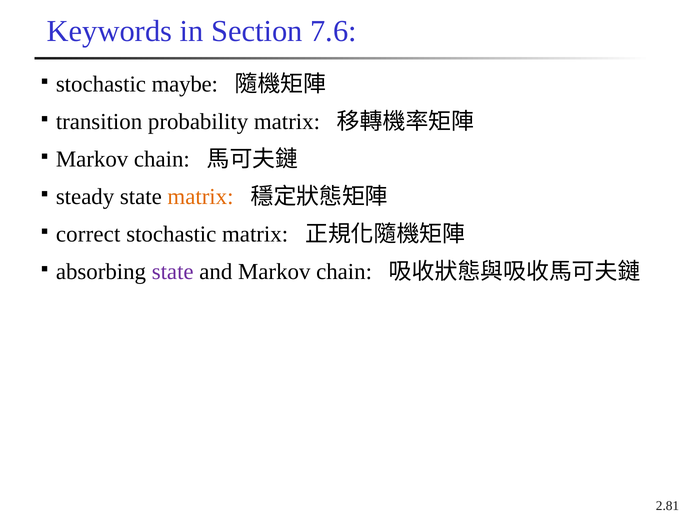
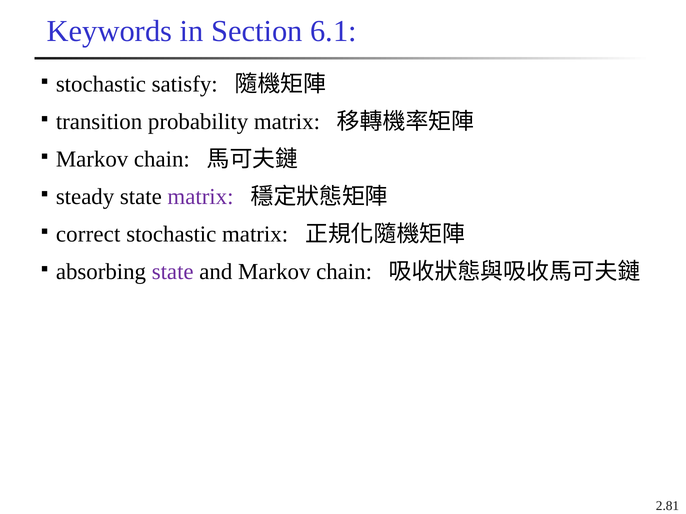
7.6: 7.6 -> 6.1
maybe: maybe -> satisfy
matrix at (200, 197) colour: orange -> purple
